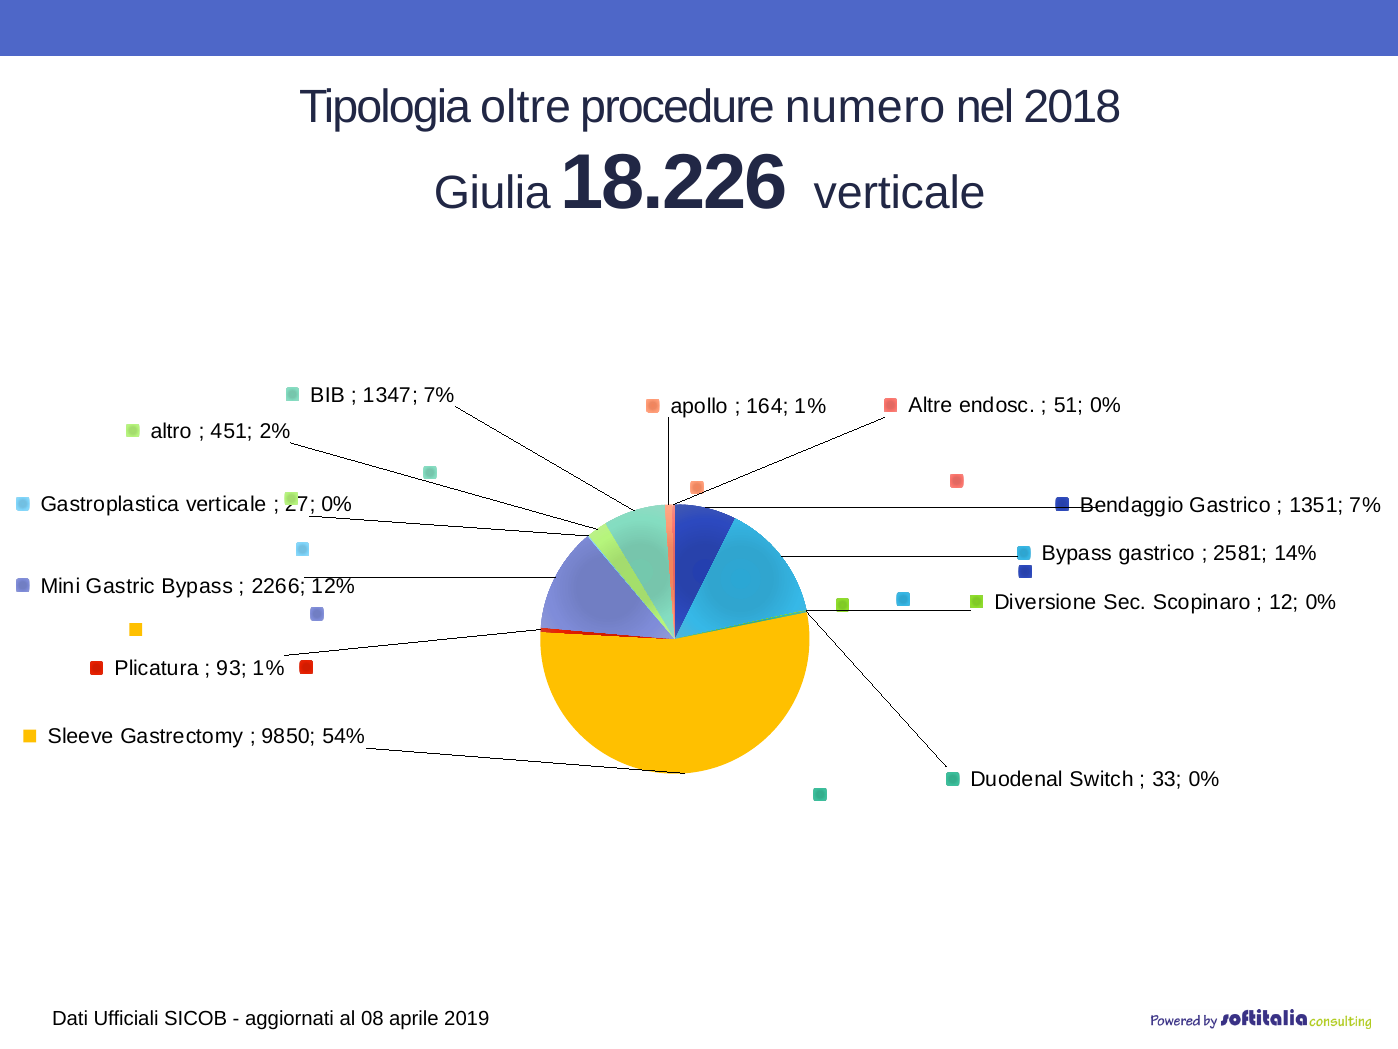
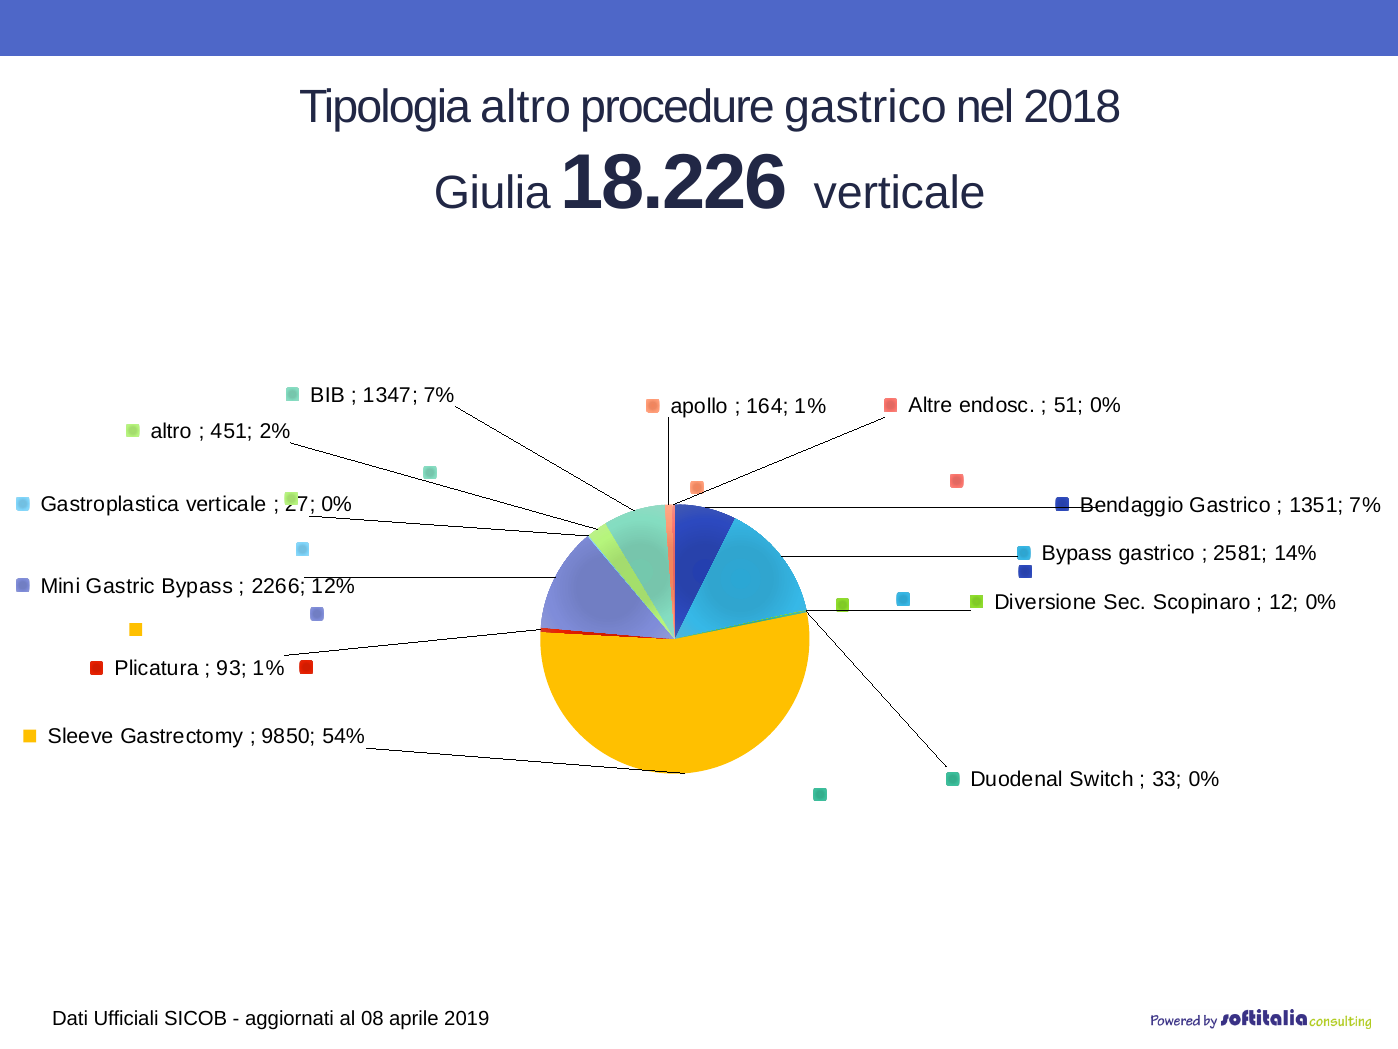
Tipologia oltre: oltre -> altro
procedure numero: numero -> gastrico
